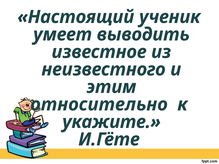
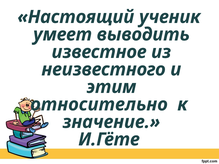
укажите: укажите -> значение
